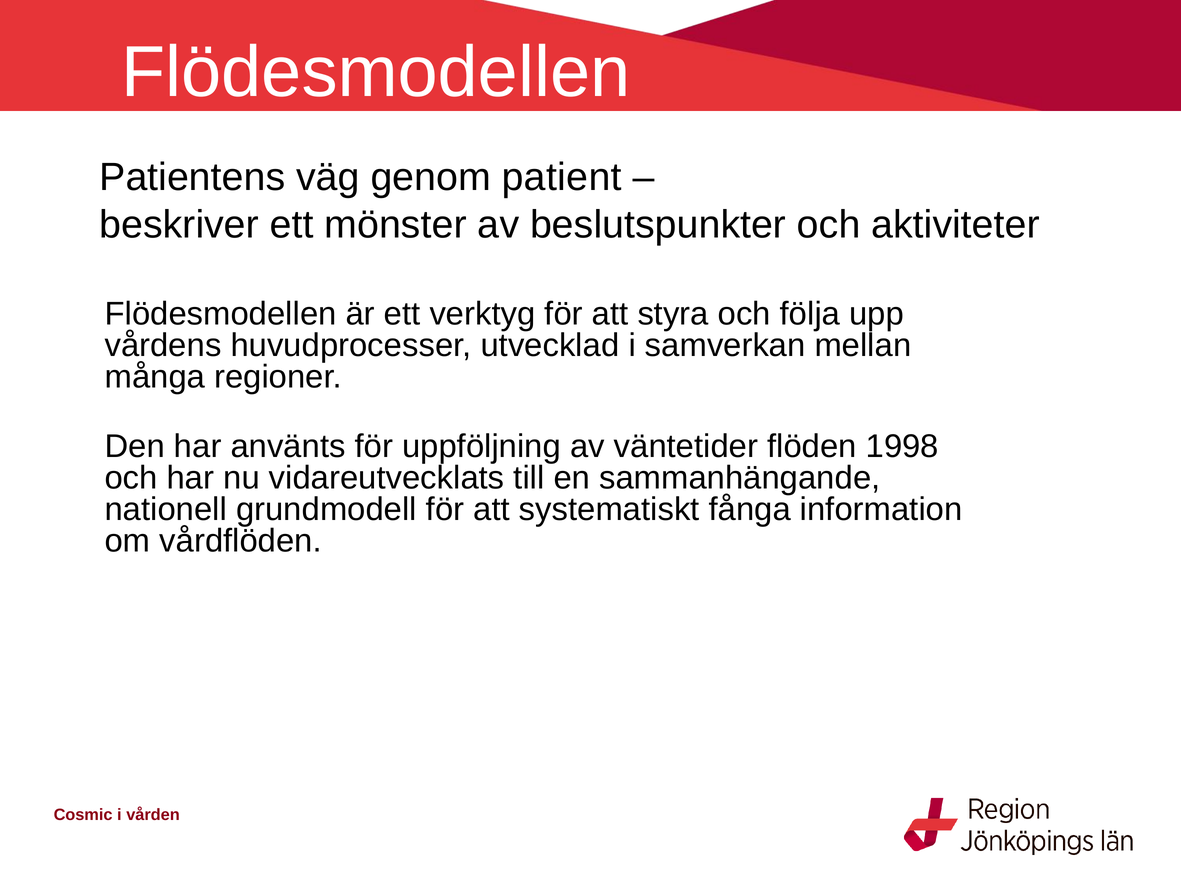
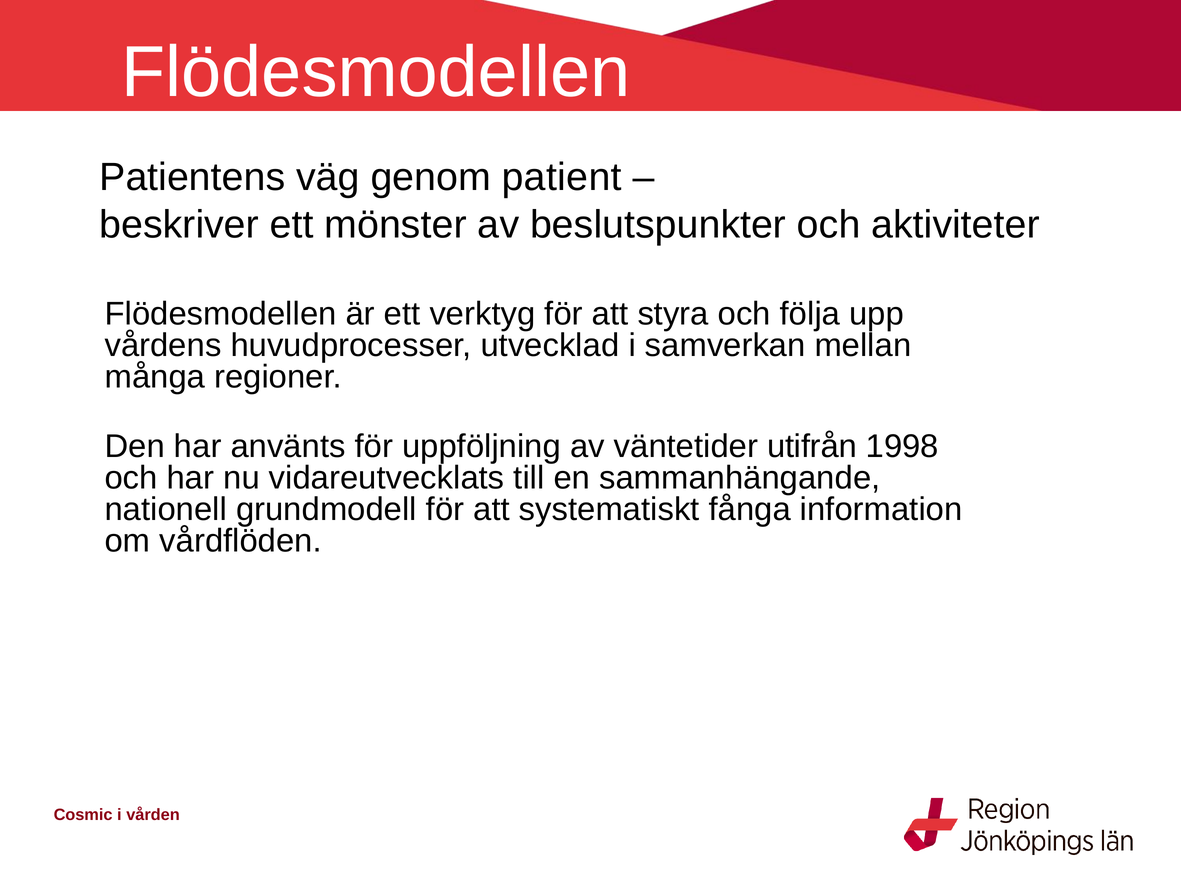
flöden: flöden -> utifrån
